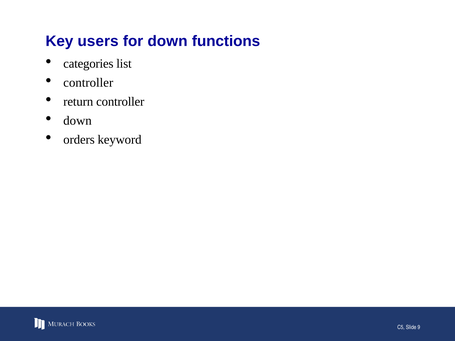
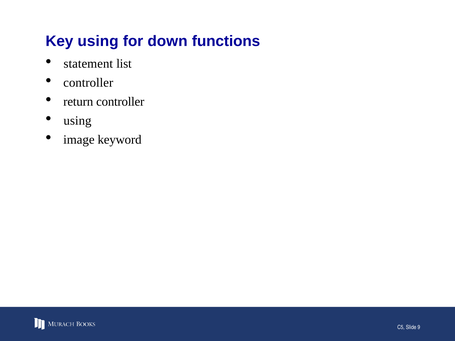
Key users: users -> using
categories: categories -> statement
down at (78, 121): down -> using
orders: orders -> image
